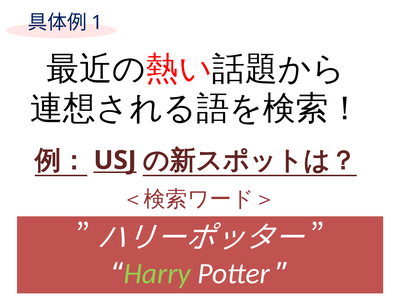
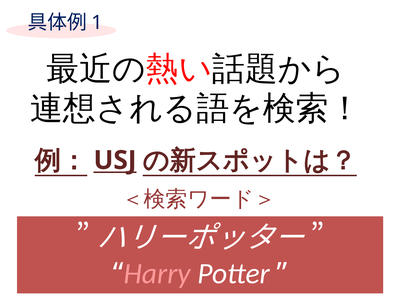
Harry colour: light green -> pink
